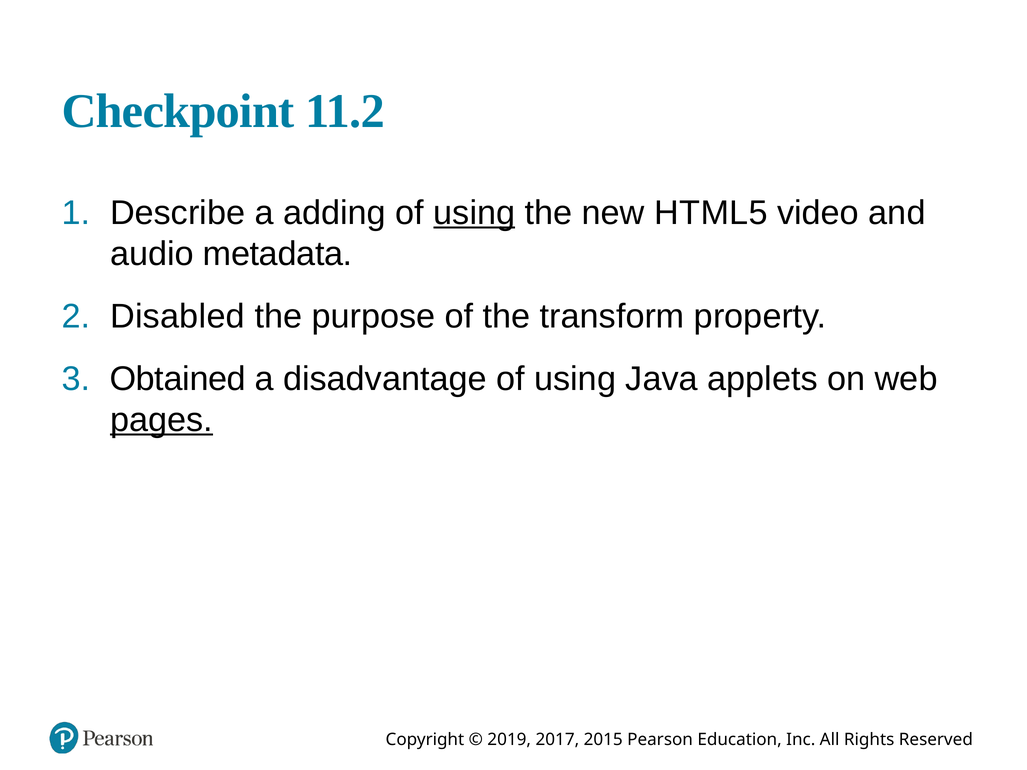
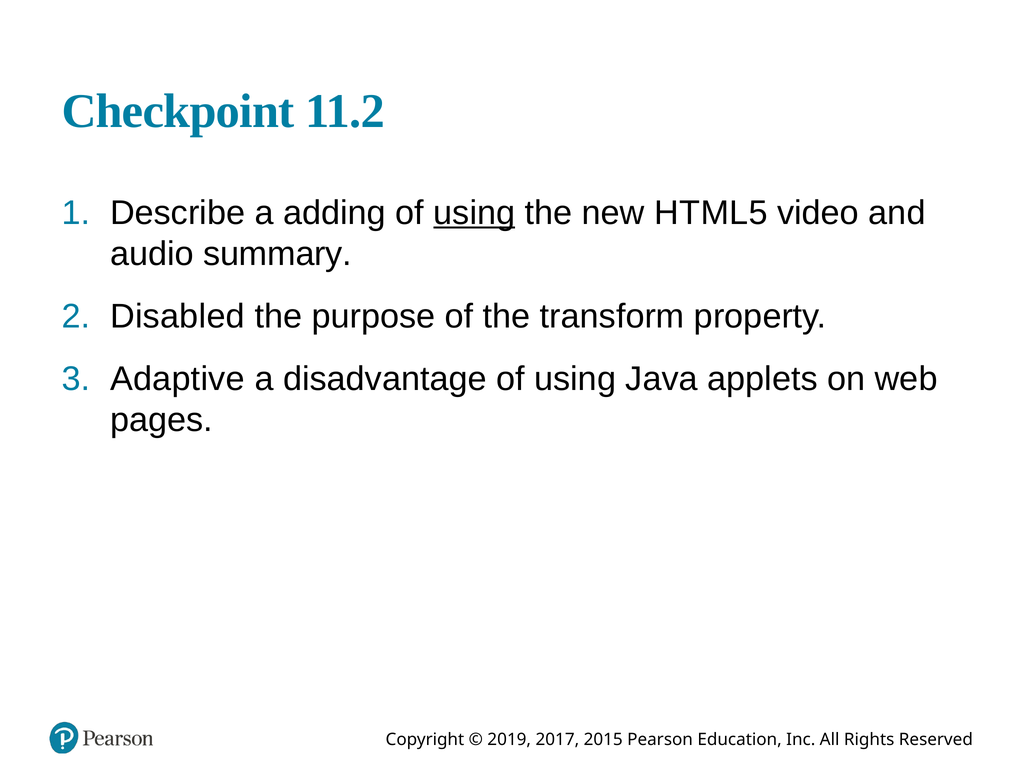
metadata: metadata -> summary
Obtained: Obtained -> Adaptive
pages underline: present -> none
